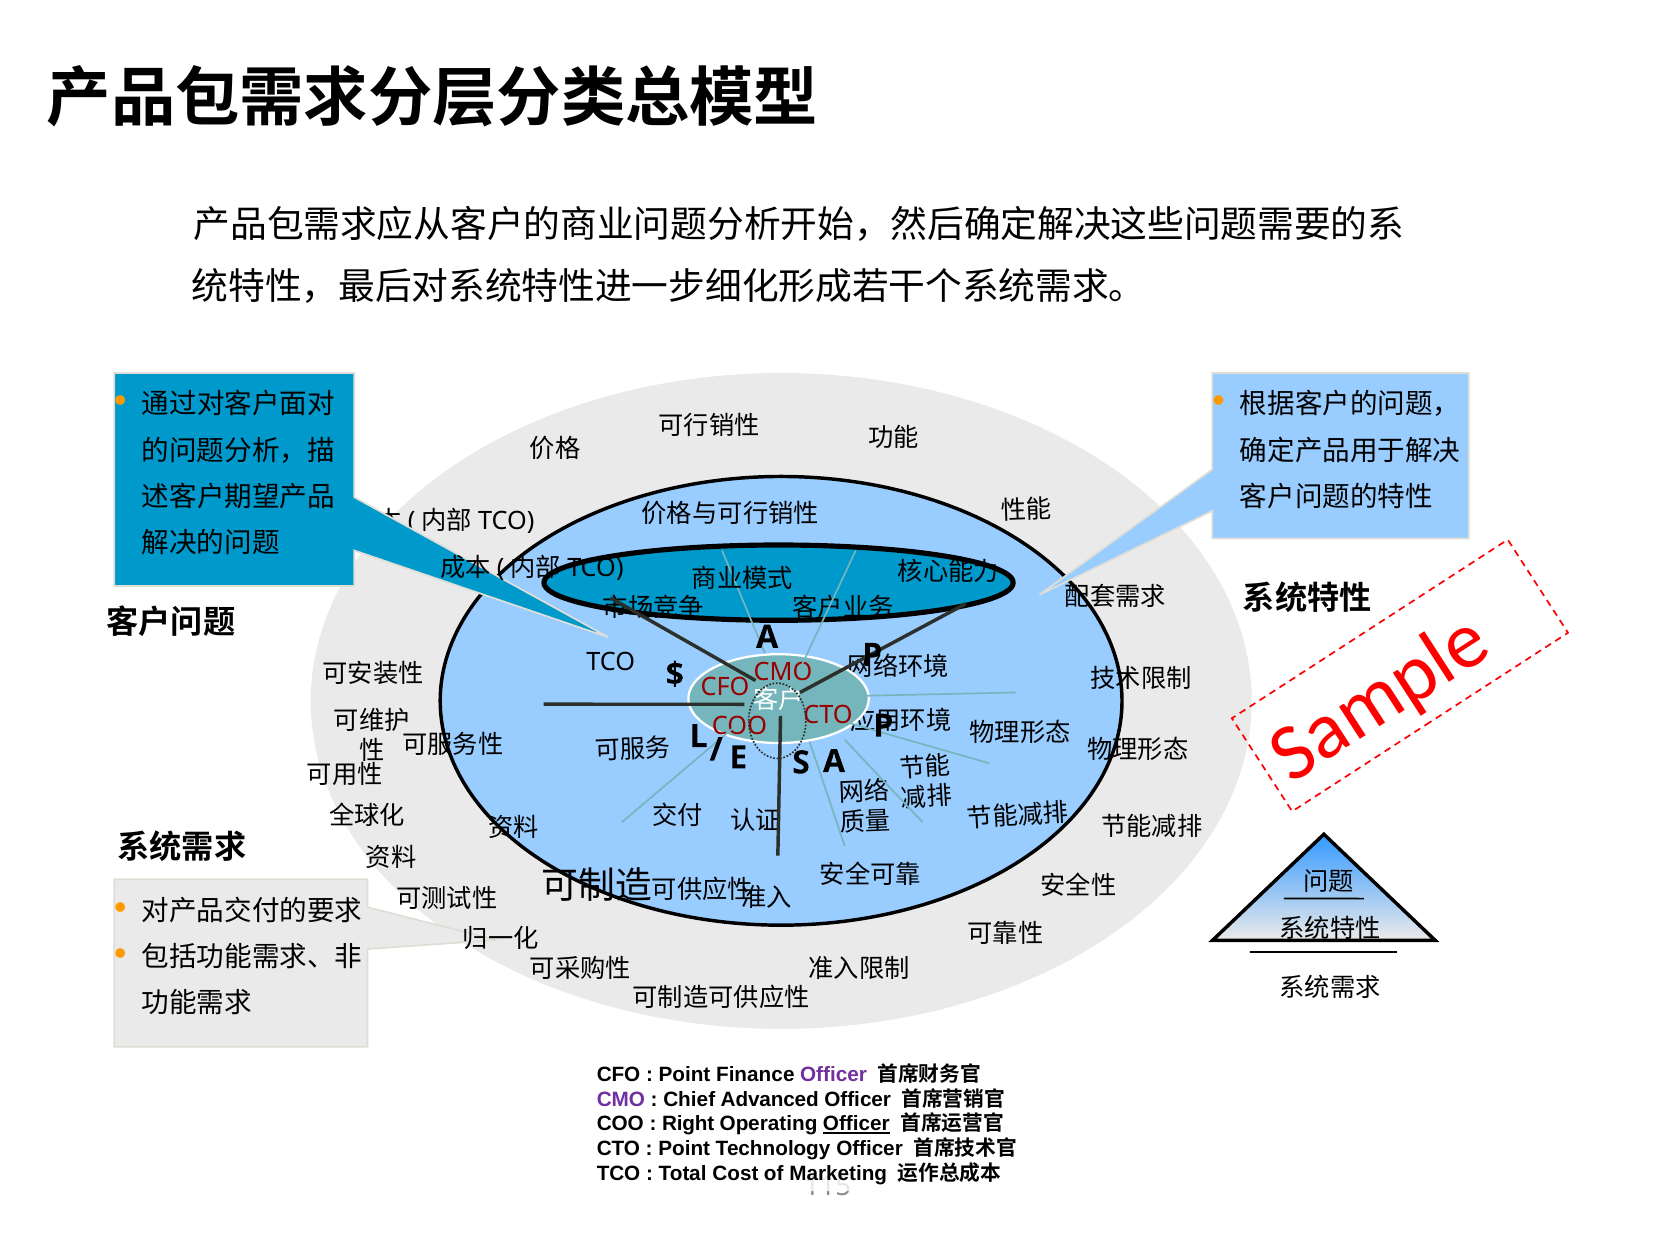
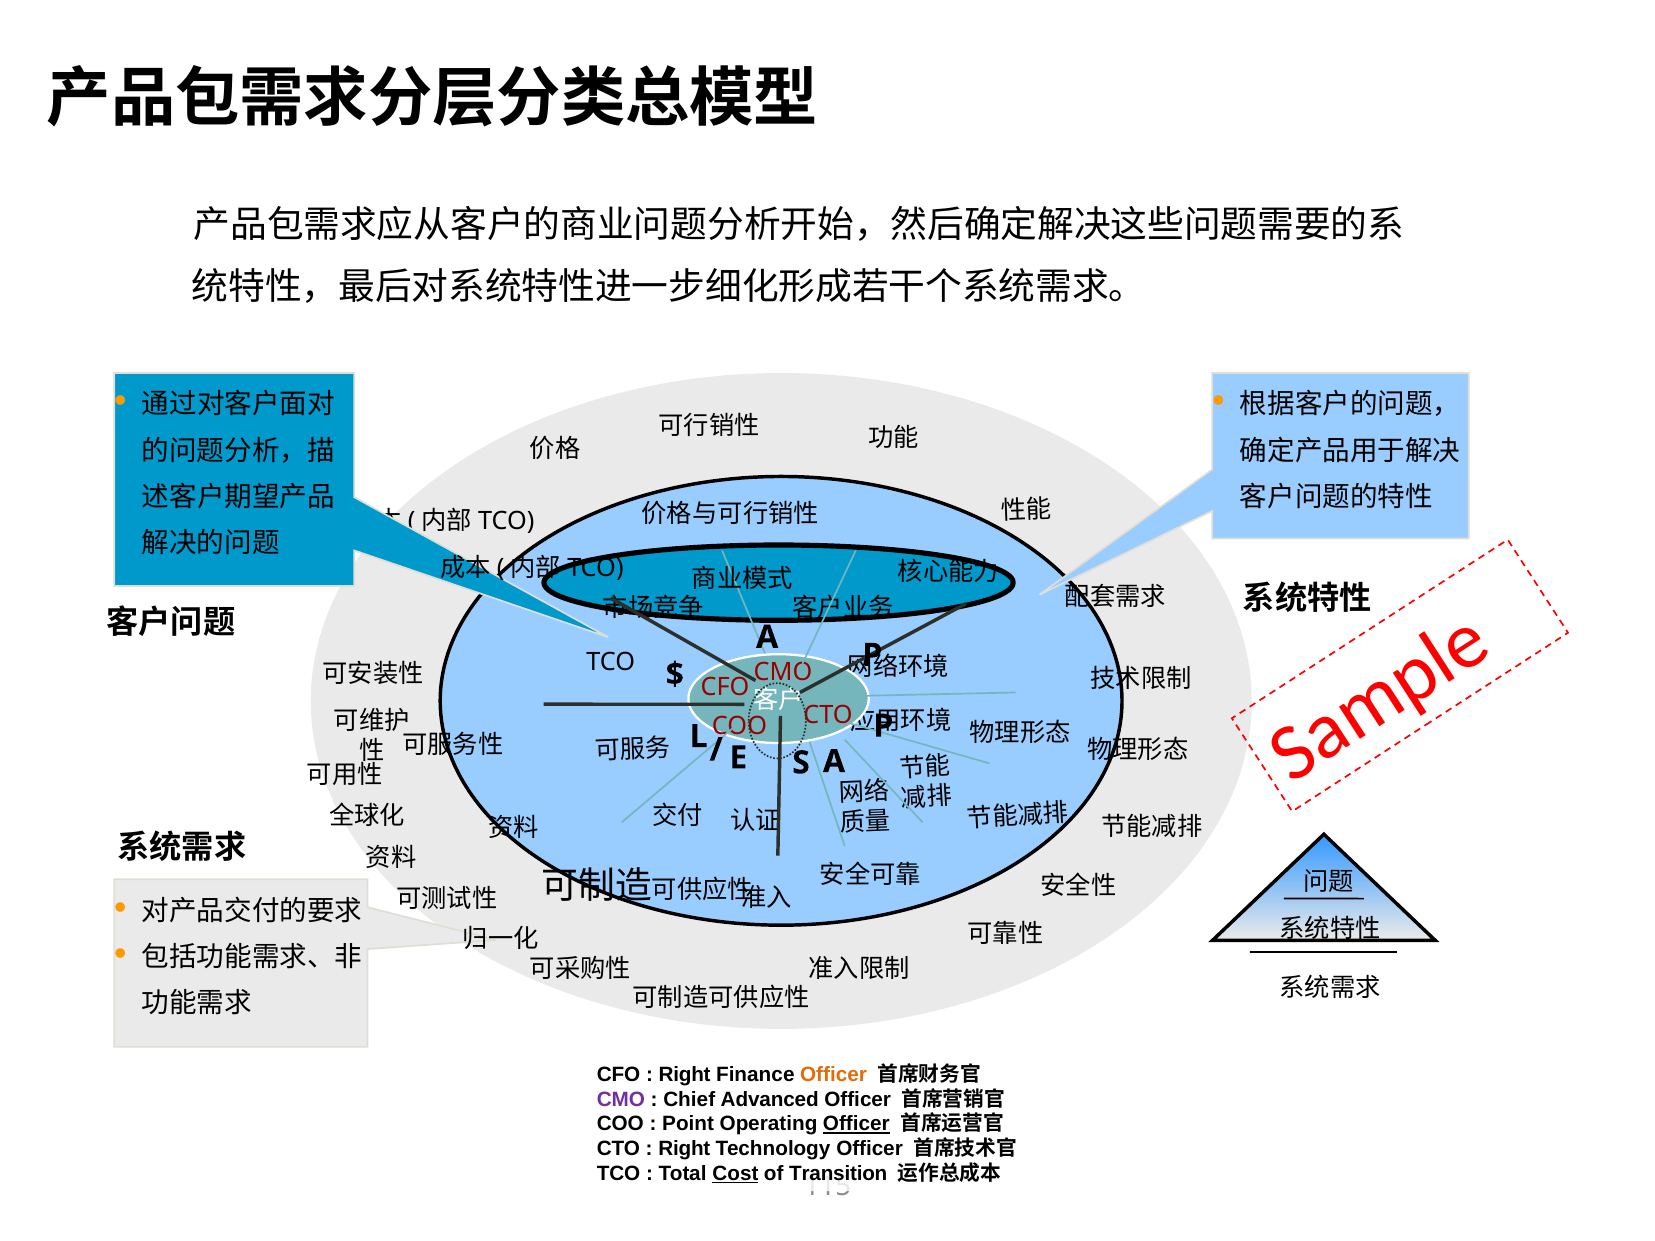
Point at (684, 1075): Point -> Right
Officer at (834, 1075) colour: purple -> orange
Right: Right -> Point
Point at (684, 1149): Point -> Right
Cost underline: none -> present
Marketing: Marketing -> Transition
